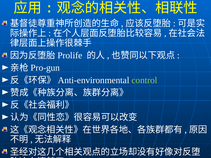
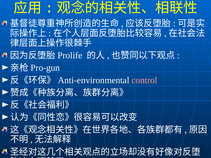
control colour: light green -> pink
